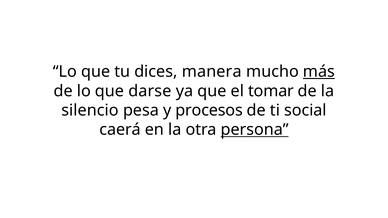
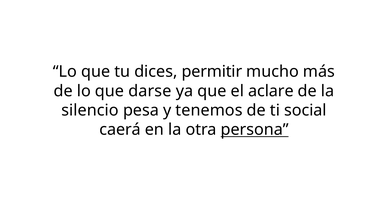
manera: manera -> permitir
más underline: present -> none
tomar: tomar -> aclare
procesos: procesos -> tenemos
